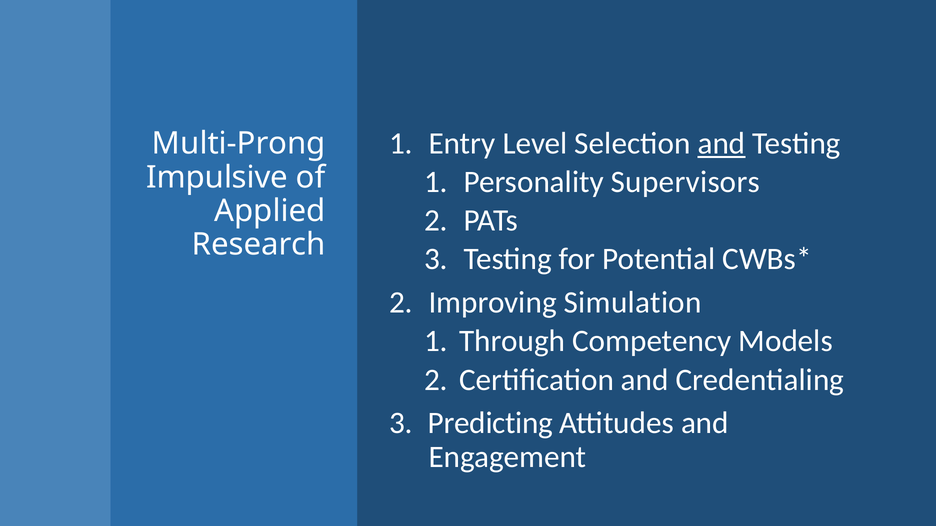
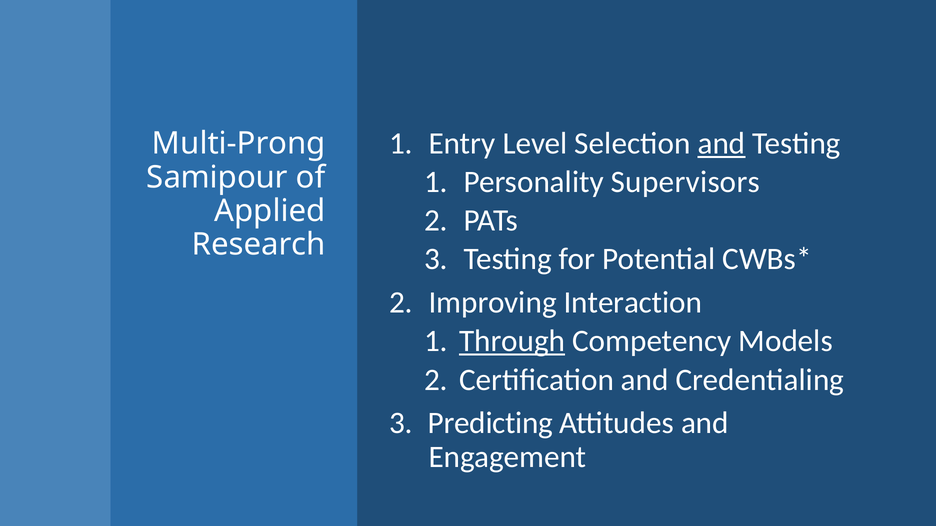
Impulsive: Impulsive -> Samipour
Simulation: Simulation -> Interaction
Through underline: none -> present
